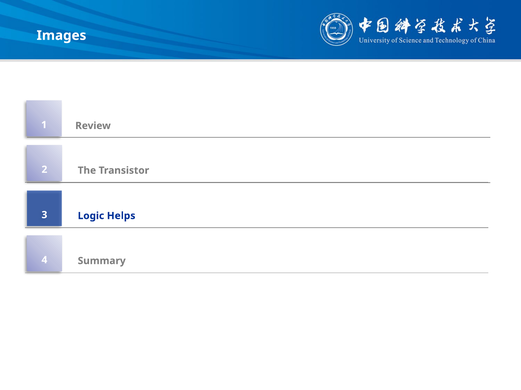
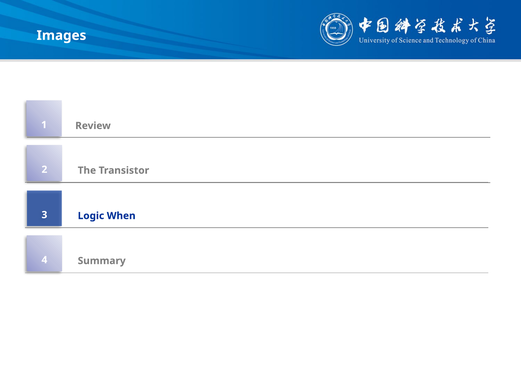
Helps: Helps -> When
